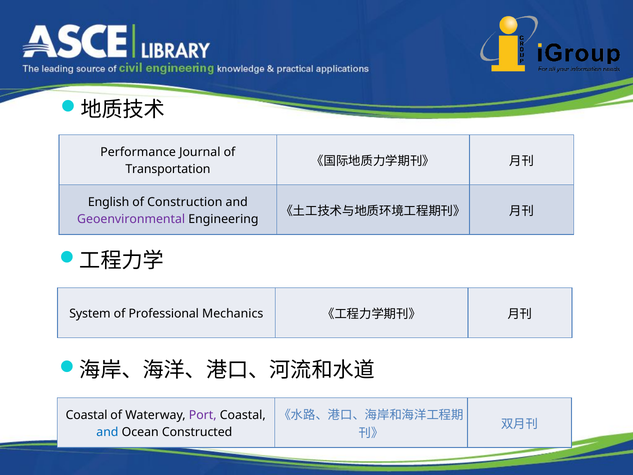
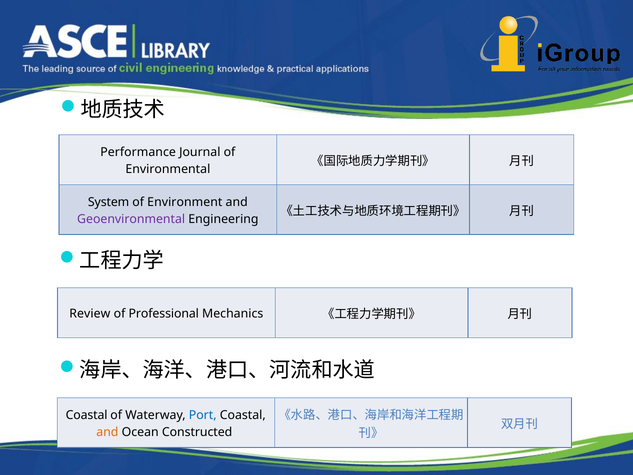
Transportation: Transportation -> Environmental
English: English -> System
Construction: Construction -> Environment
System: System -> Review
Port colour: purple -> blue
and at (107, 432) colour: blue -> orange
